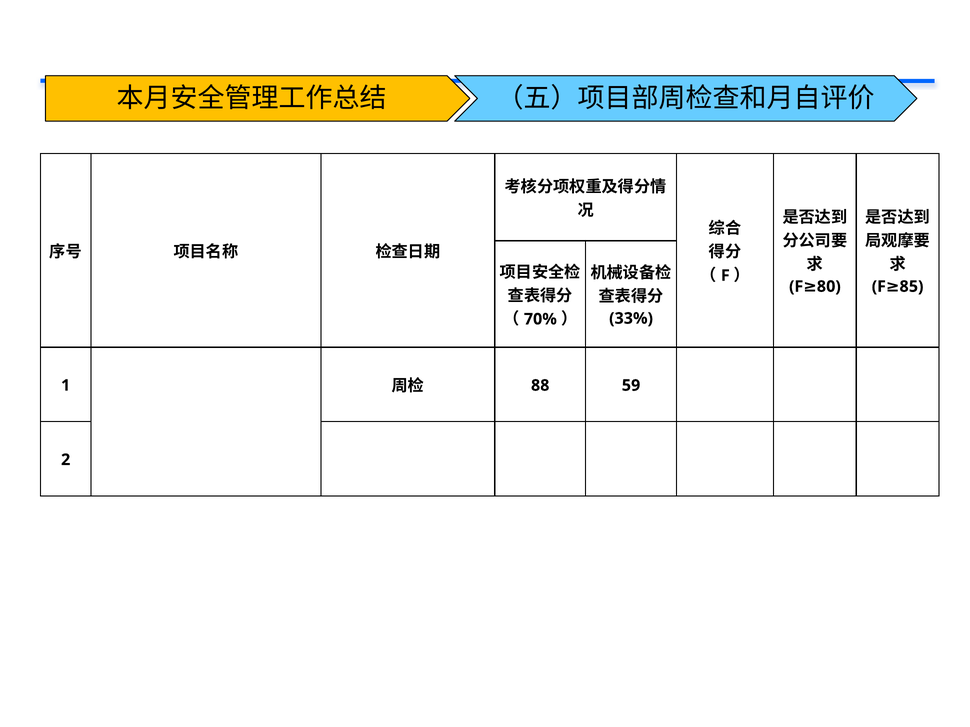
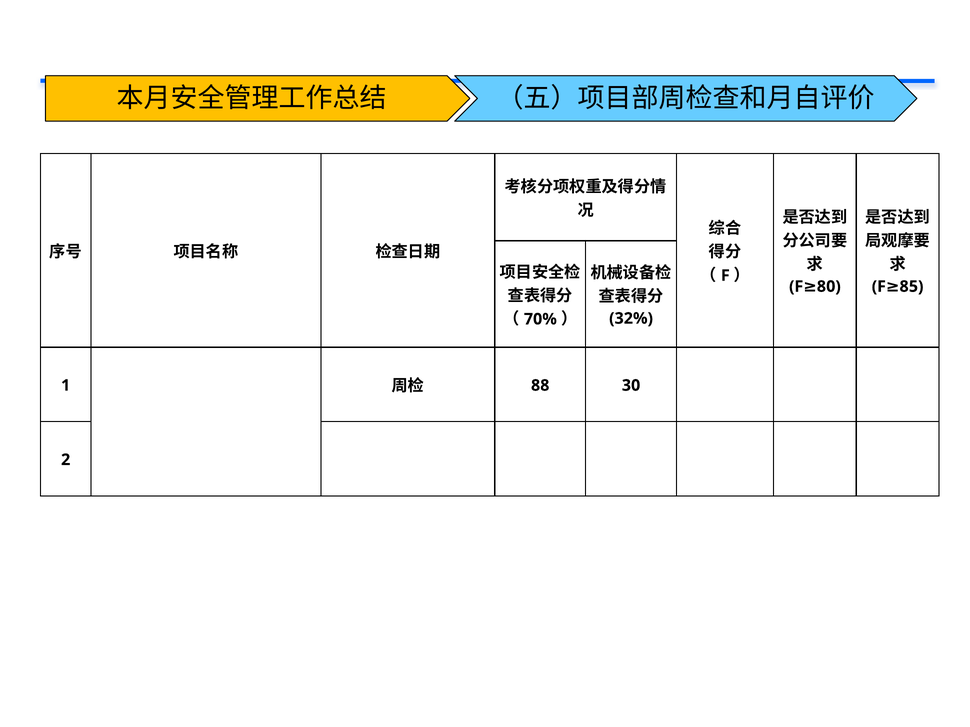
33%: 33% -> 32%
59: 59 -> 30
